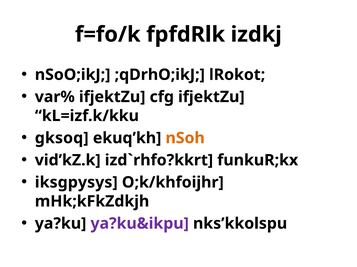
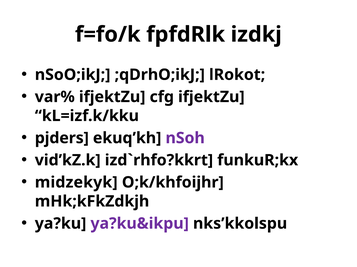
gksoq: gksoq -> pjders
nSoh colour: orange -> purple
iksgpysys: iksgpysys -> midzekyk
